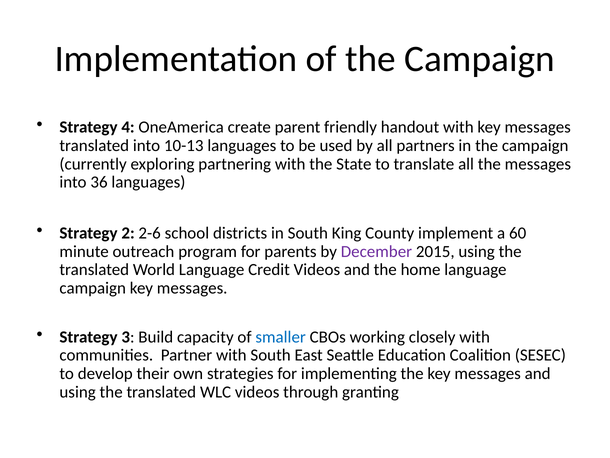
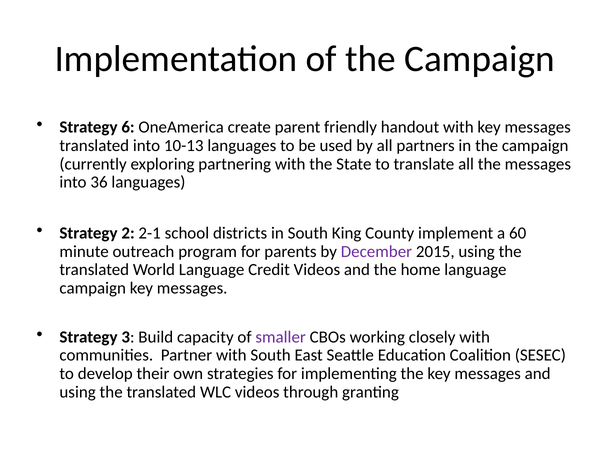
4: 4 -> 6
2-6: 2-6 -> 2-1
smaller colour: blue -> purple
